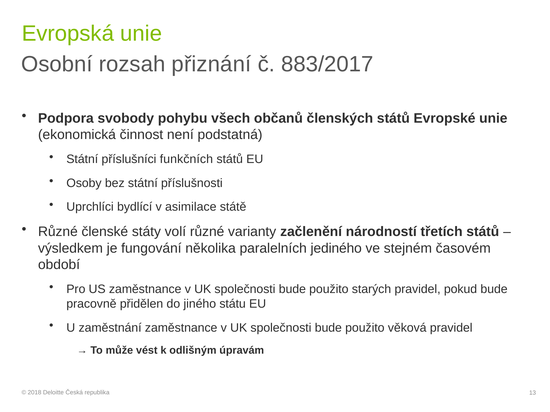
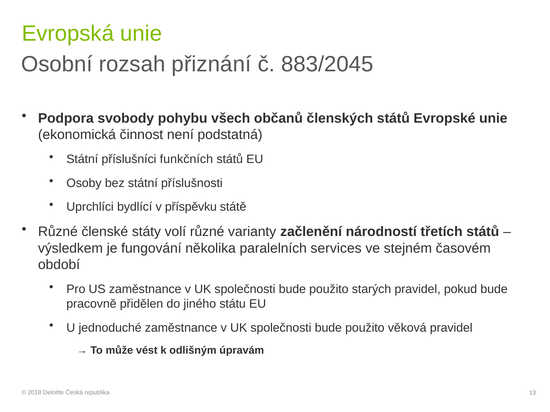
883/2017: 883/2017 -> 883/2045
asimilace: asimilace -> příspěvku
jediného: jediného -> services
zaměstnání: zaměstnání -> jednoduché
